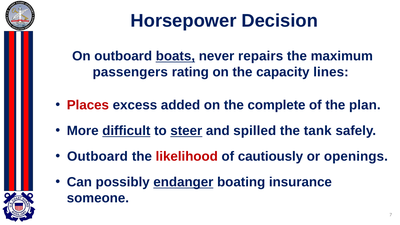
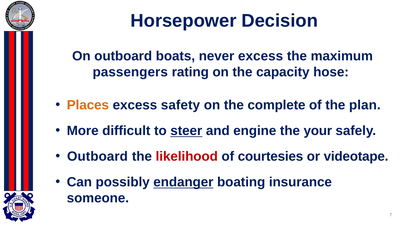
boats underline: present -> none
never repairs: repairs -> excess
lines: lines -> hose
Places colour: red -> orange
added: added -> safety
difficult underline: present -> none
spilled: spilled -> engine
tank: tank -> your
cautiously: cautiously -> courtesies
openings: openings -> videotape
